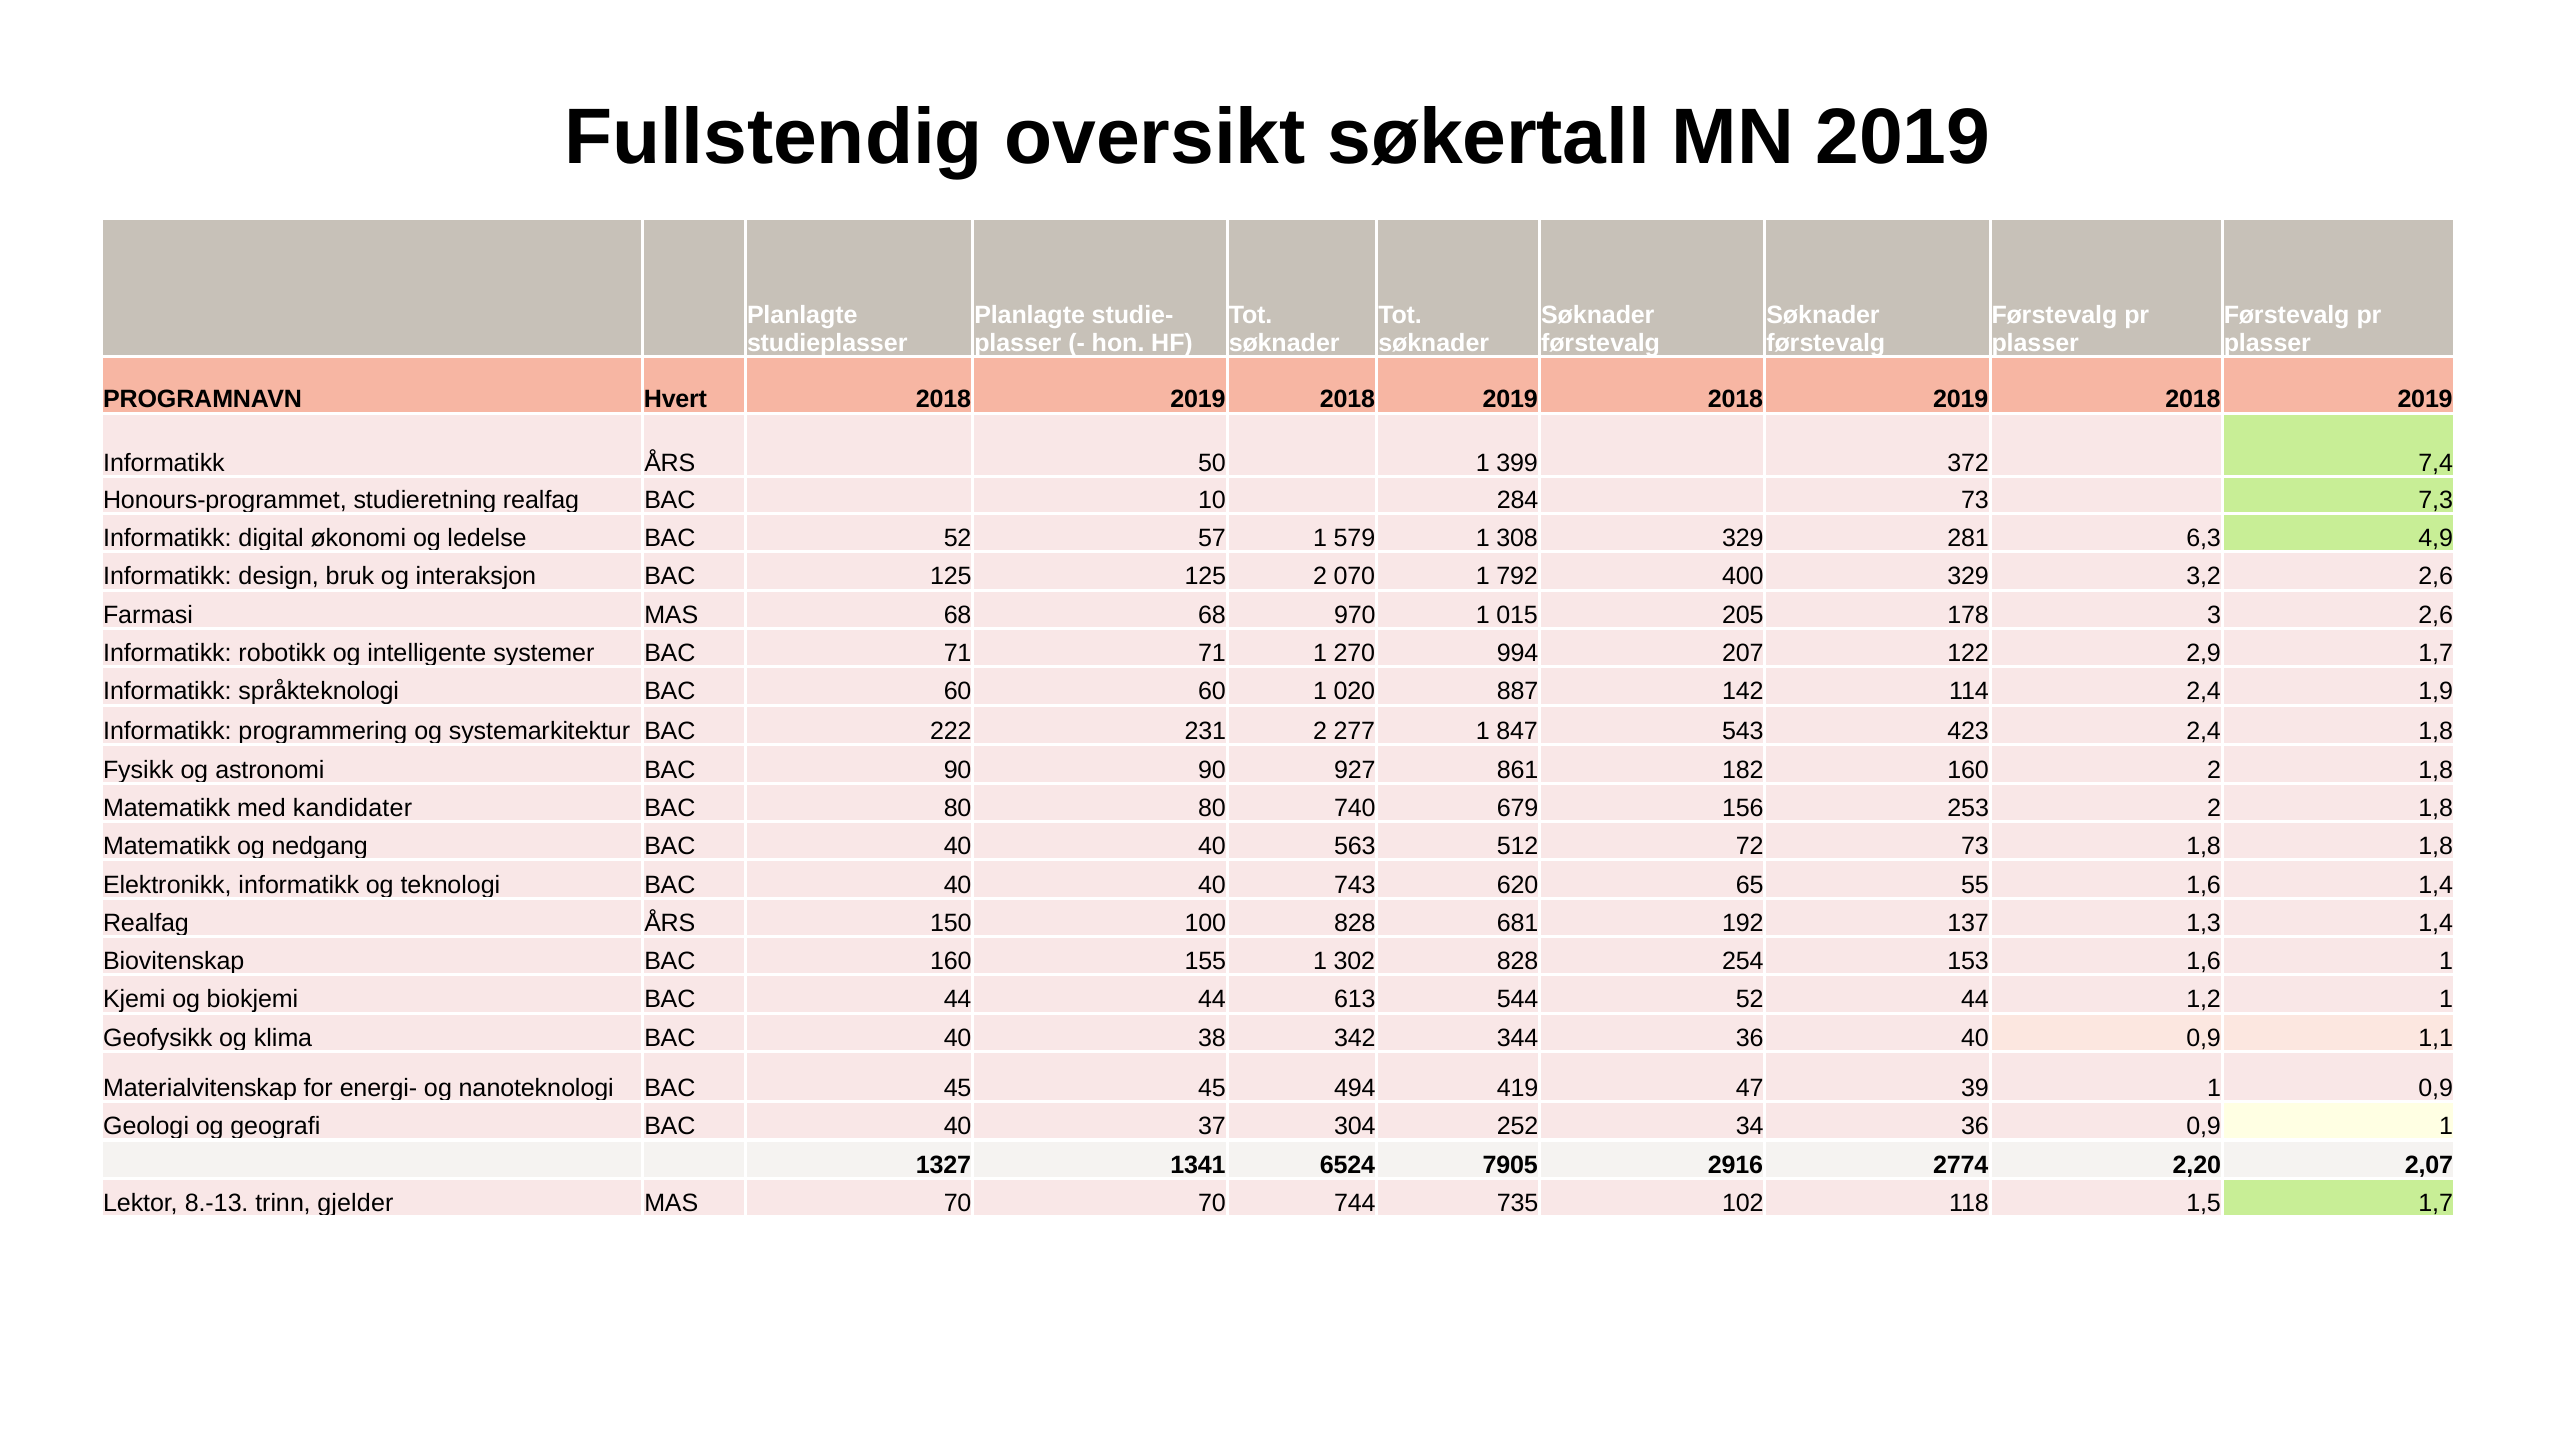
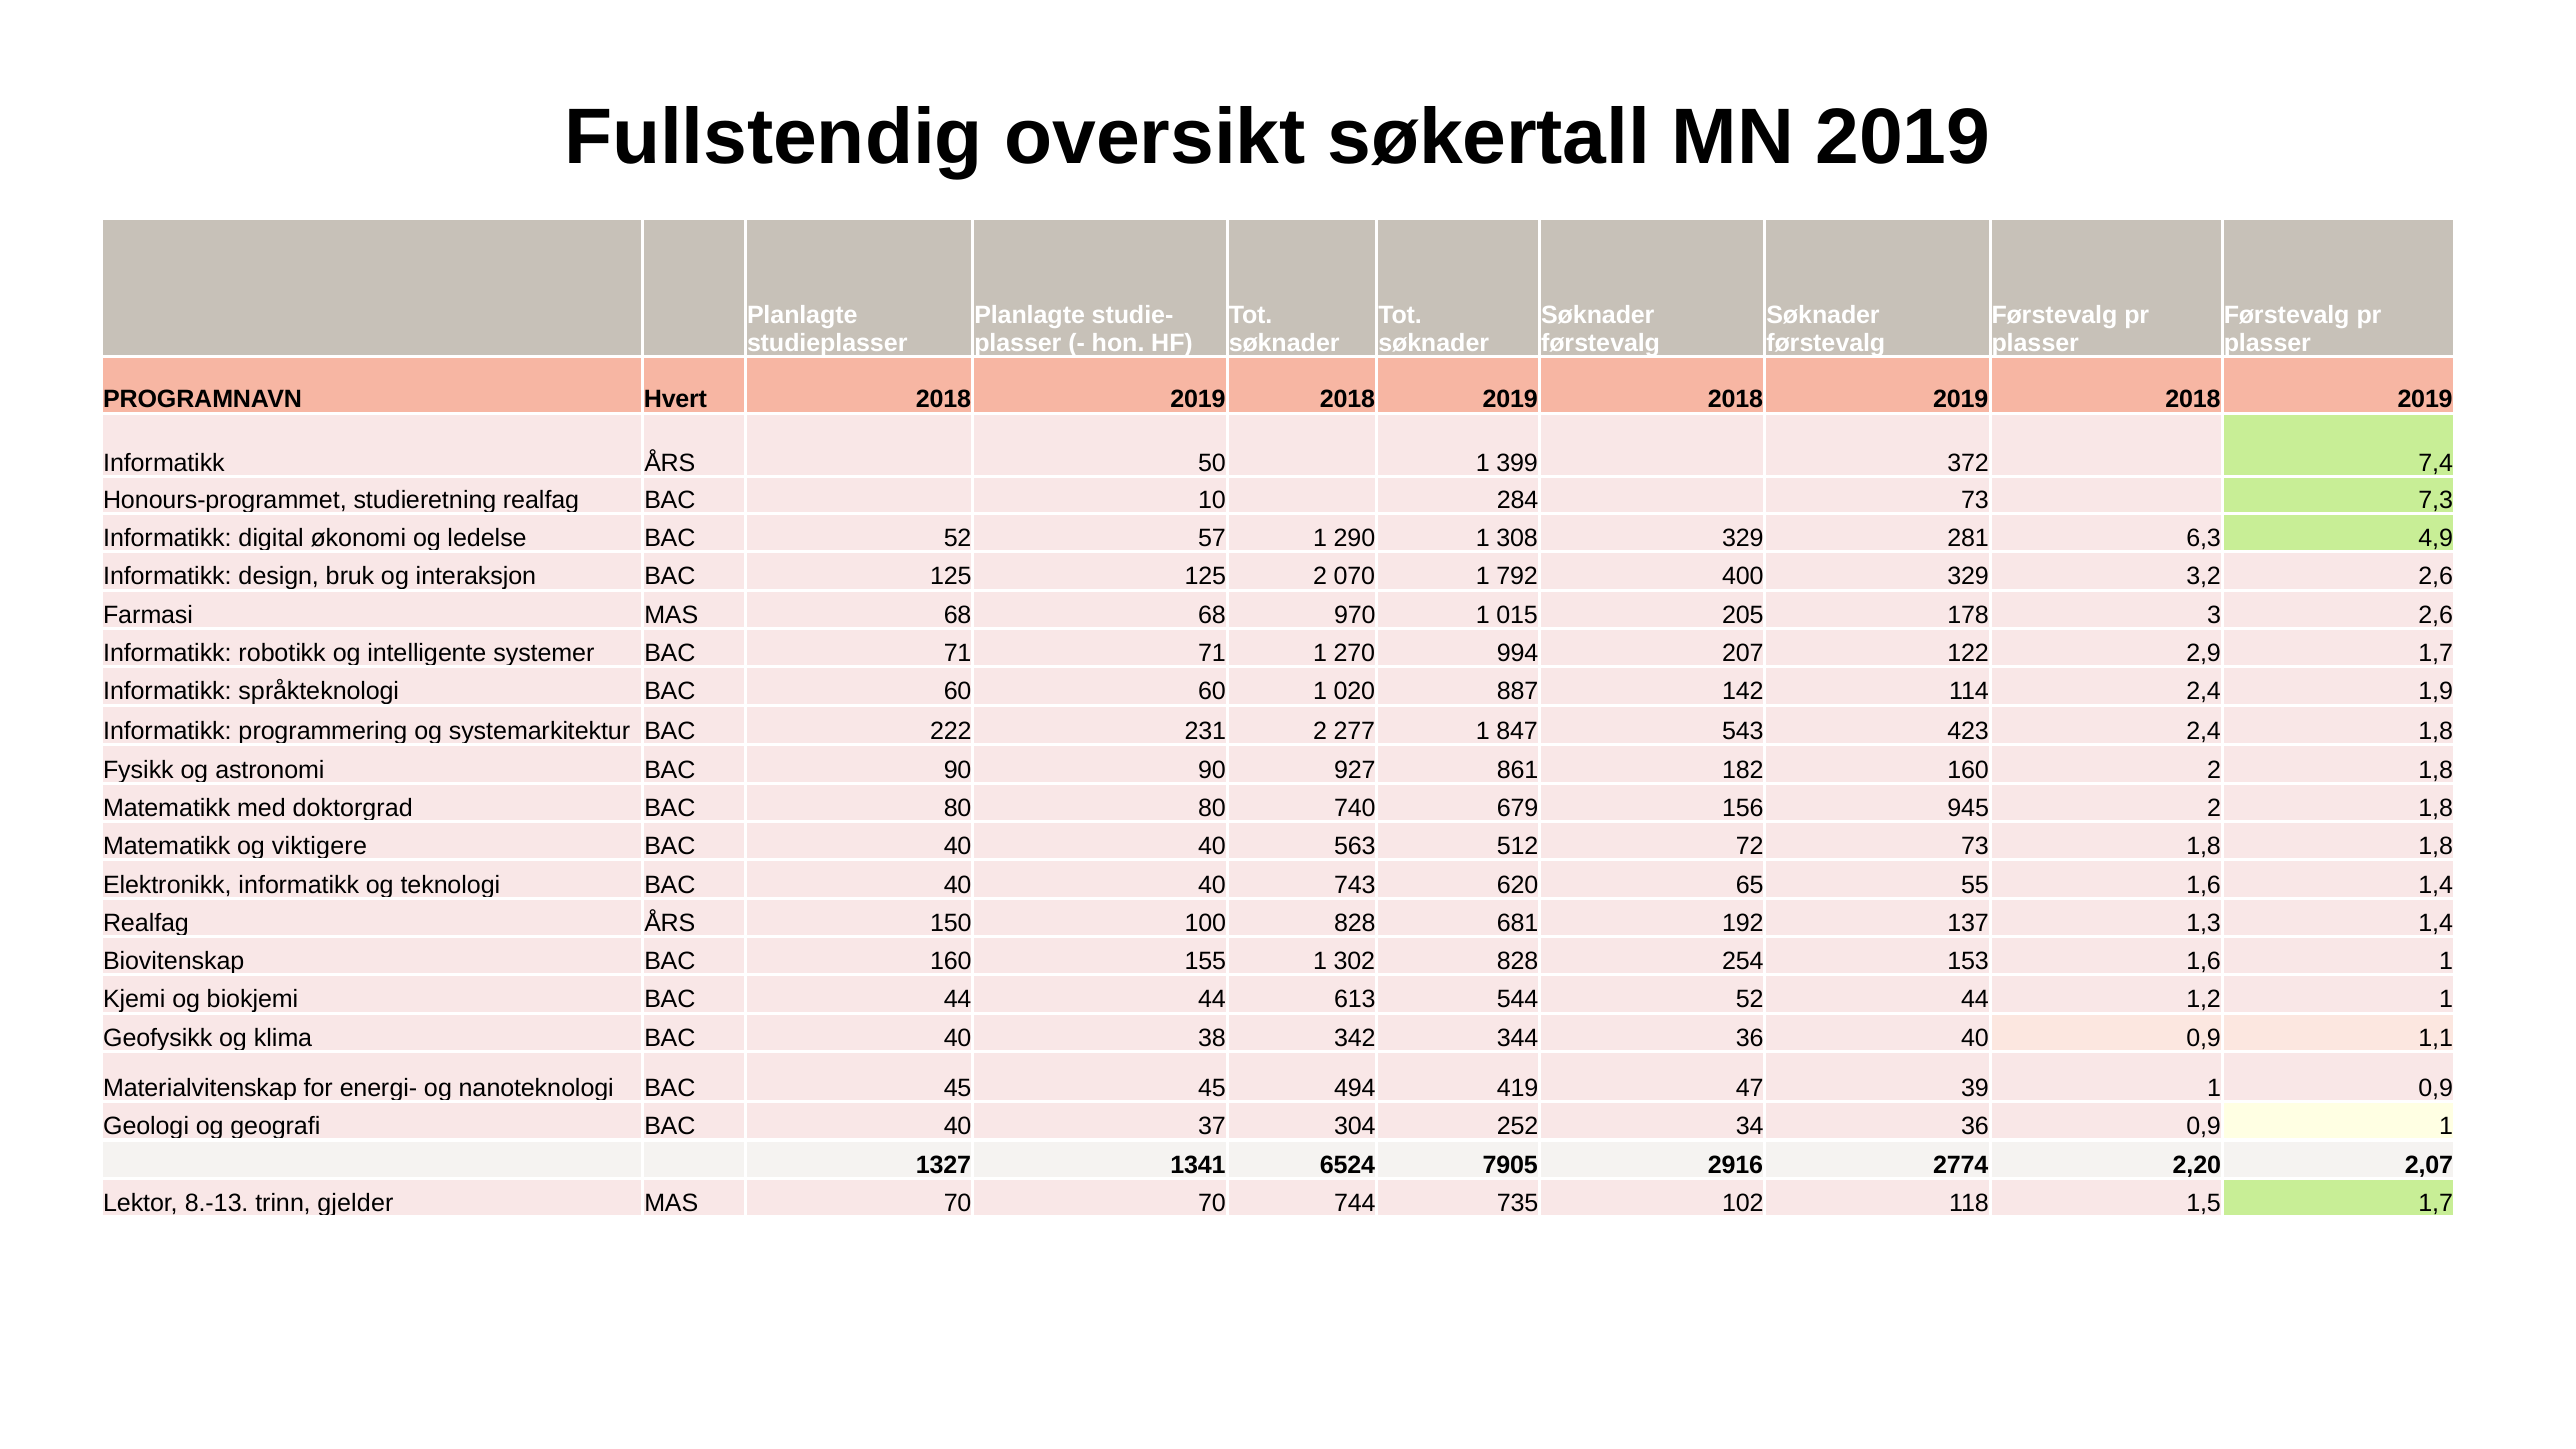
579: 579 -> 290
kandidater: kandidater -> doktorgrad
253: 253 -> 945
nedgang: nedgang -> viktigere
